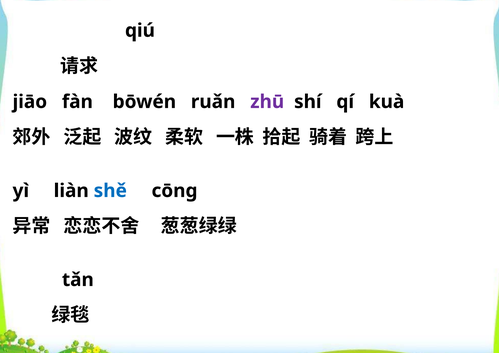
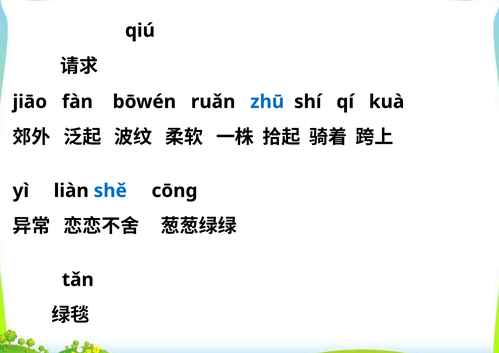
zhū colour: purple -> blue
